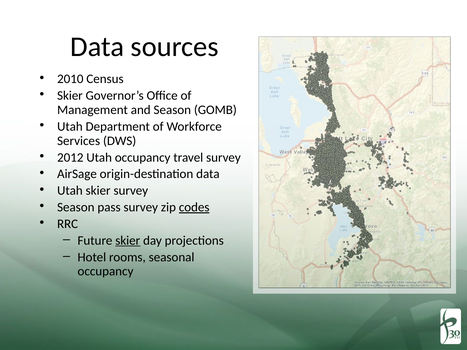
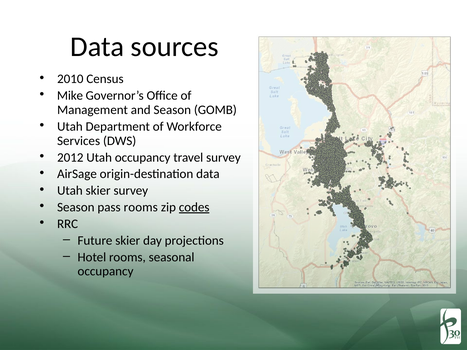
Skier at (70, 96): Skier -> Mike
pass survey: survey -> rooms
skier at (128, 241) underline: present -> none
